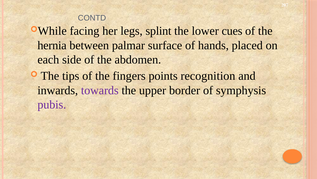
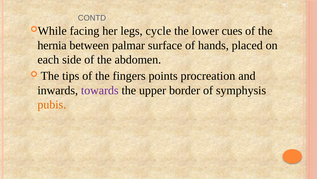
splint: splint -> cycle
recognition: recognition -> procreation
pubis colour: purple -> orange
